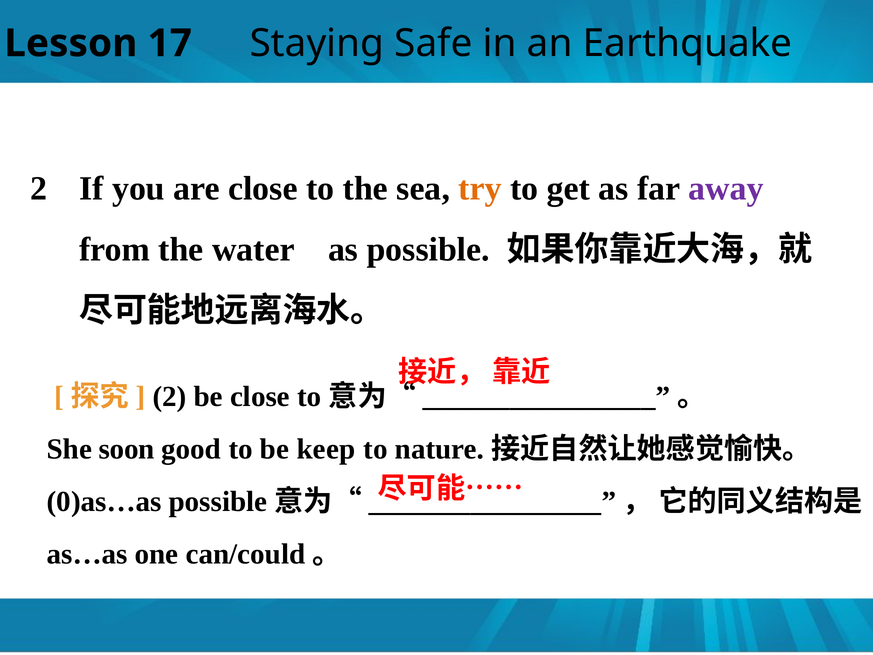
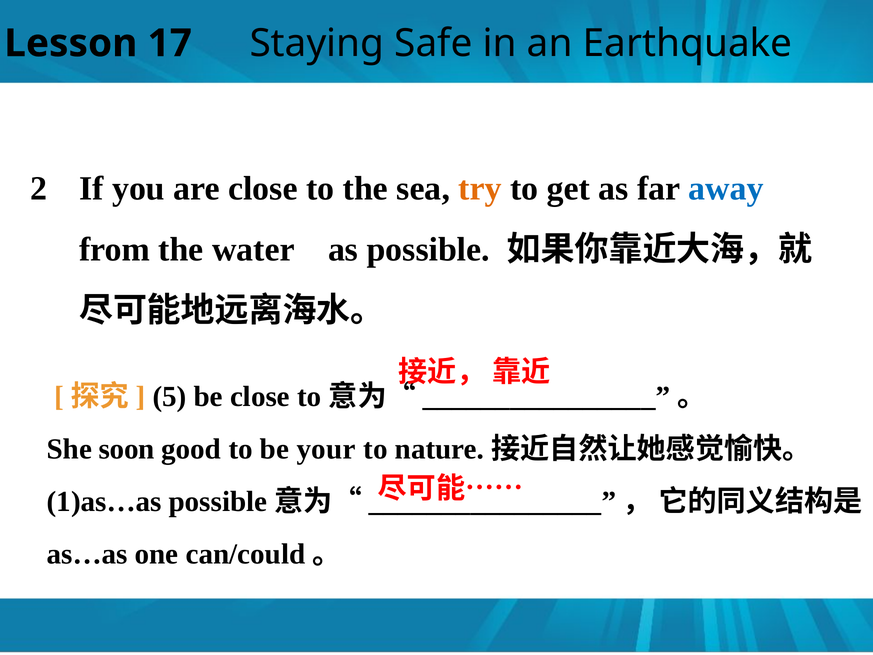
away colour: purple -> blue
2 at (170, 397): 2 -> 5
keep: keep -> your
0)as…as: 0)as…as -> 1)as…as
